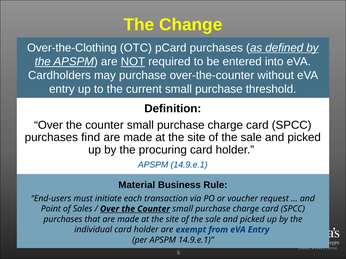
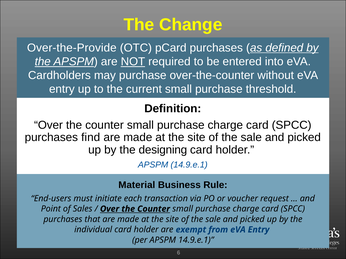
Over-the-Clothing: Over-the-Clothing -> Over-the-Provide
procuring: procuring -> designing
